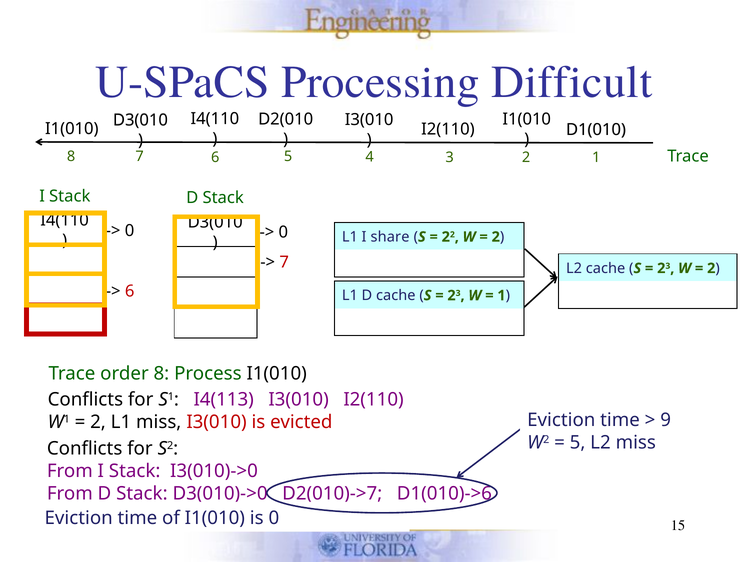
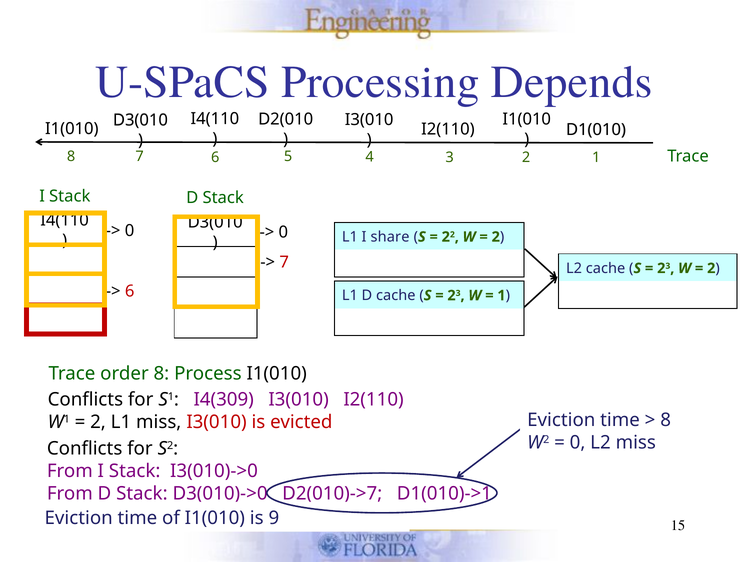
Difficult: Difficult -> Depends
I4(113: I4(113 -> I4(309
9 at (666, 420): 9 -> 8
5 at (578, 442): 5 -> 0
D1(010)->6: D1(010)->6 -> D1(010)->1
is 0: 0 -> 9
